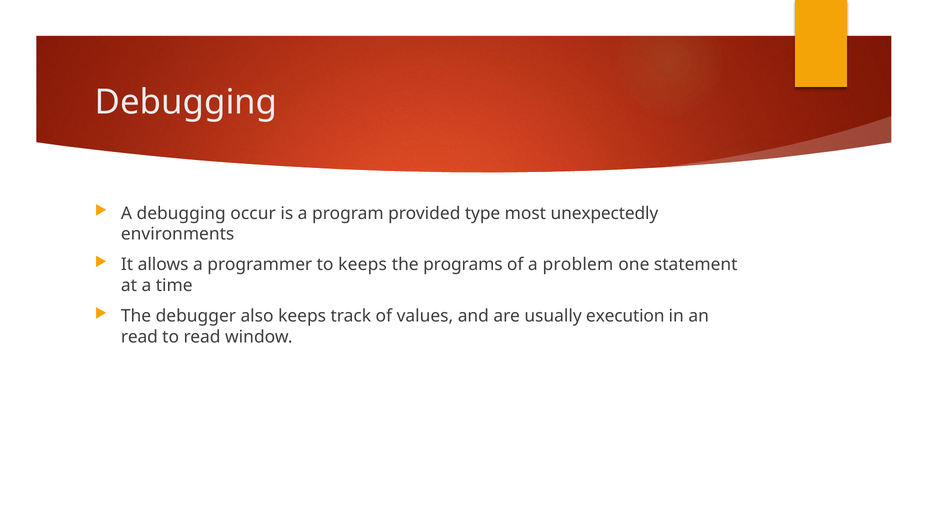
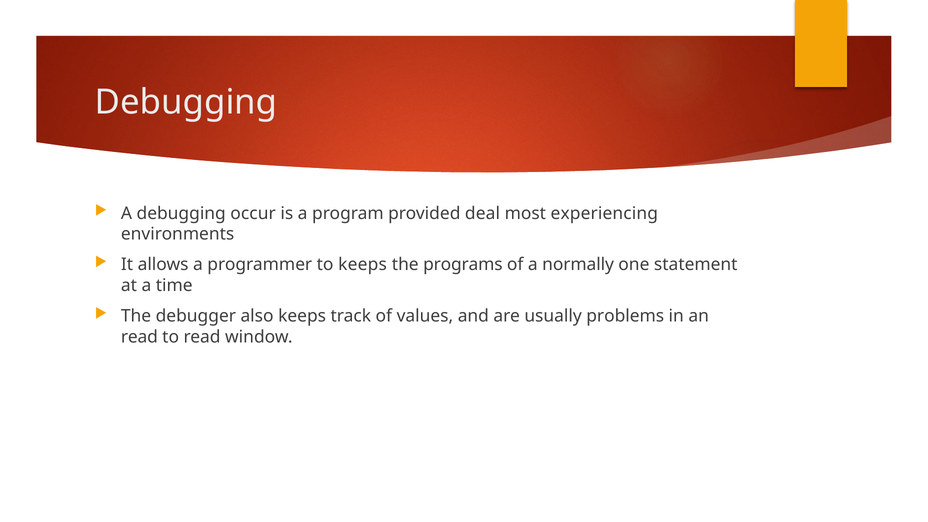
type: type -> deal
unexpectedly: unexpectedly -> experiencing
problem: problem -> normally
execution: execution -> problems
